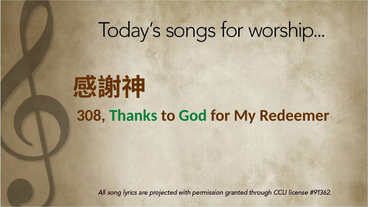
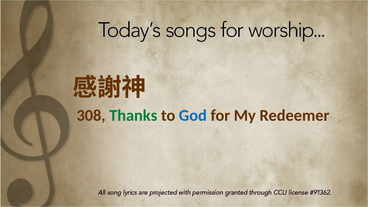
God colour: green -> blue
